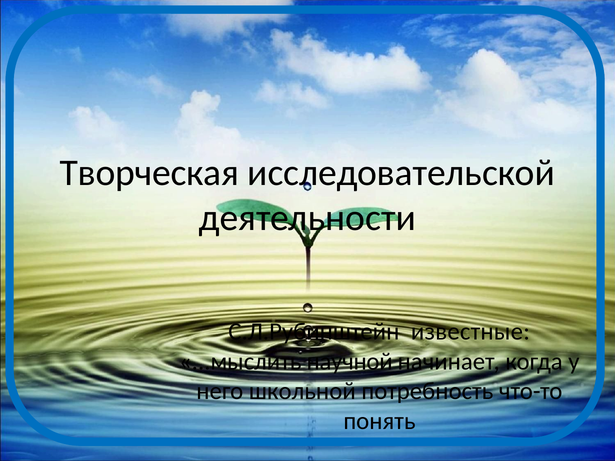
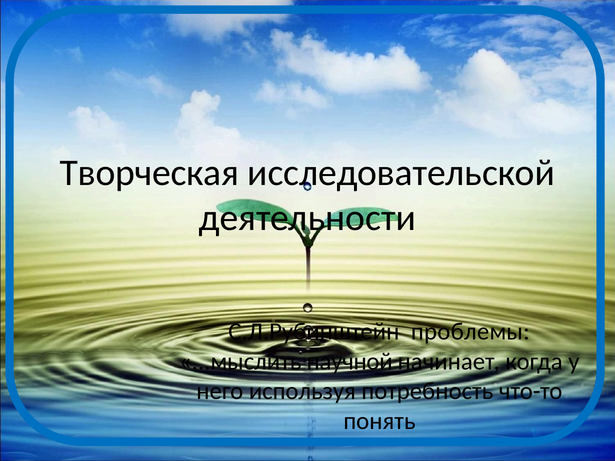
известные: известные -> проблемы
школьной: школьной -> используя
